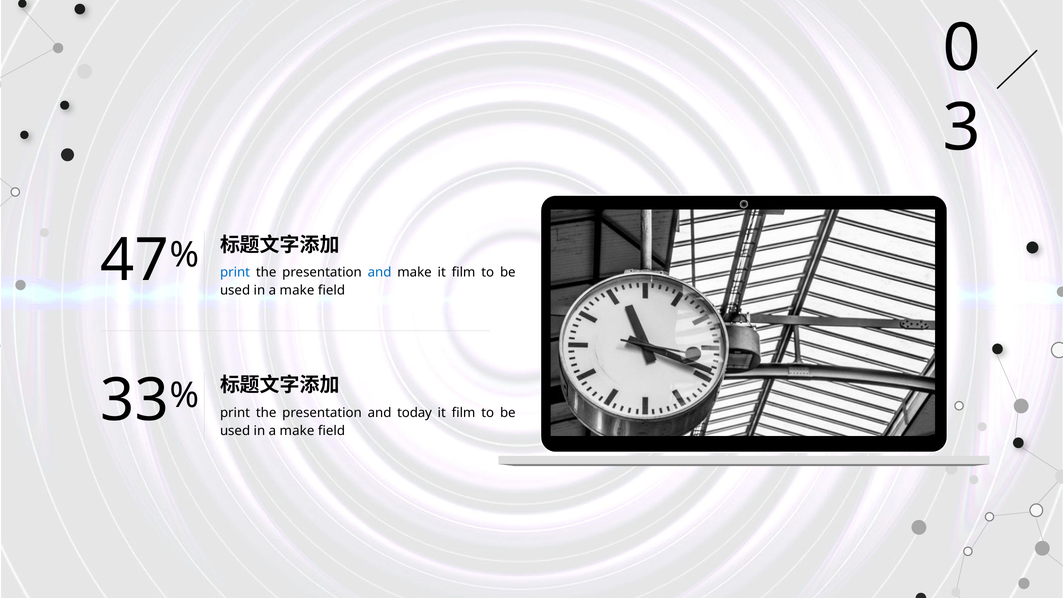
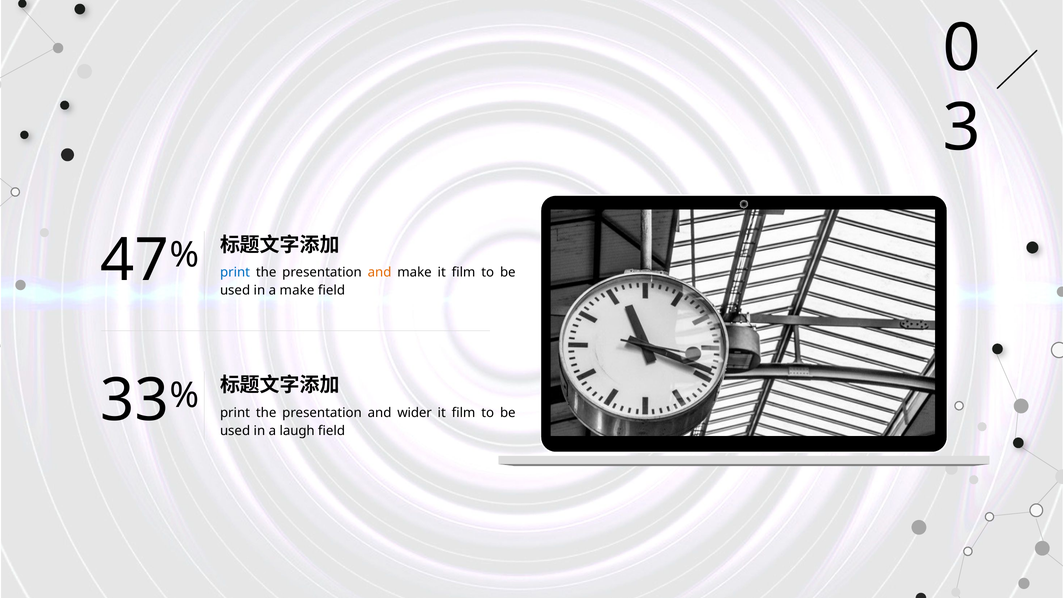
and at (380, 272) colour: blue -> orange
today: today -> wider
make at (297, 431): make -> laugh
